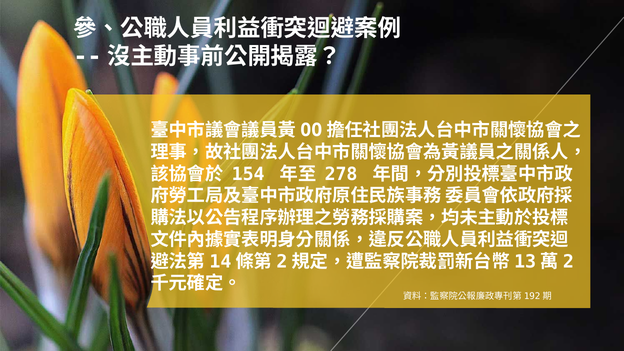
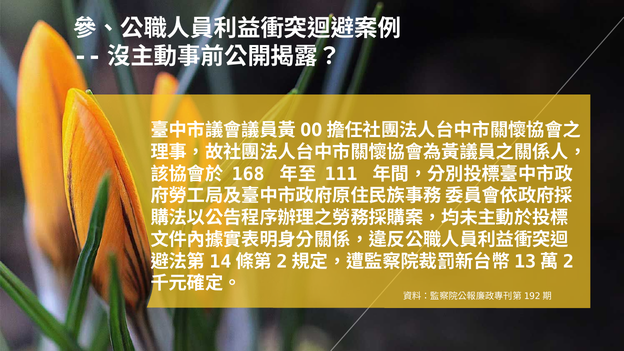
154: 154 -> 168
278: 278 -> 111
